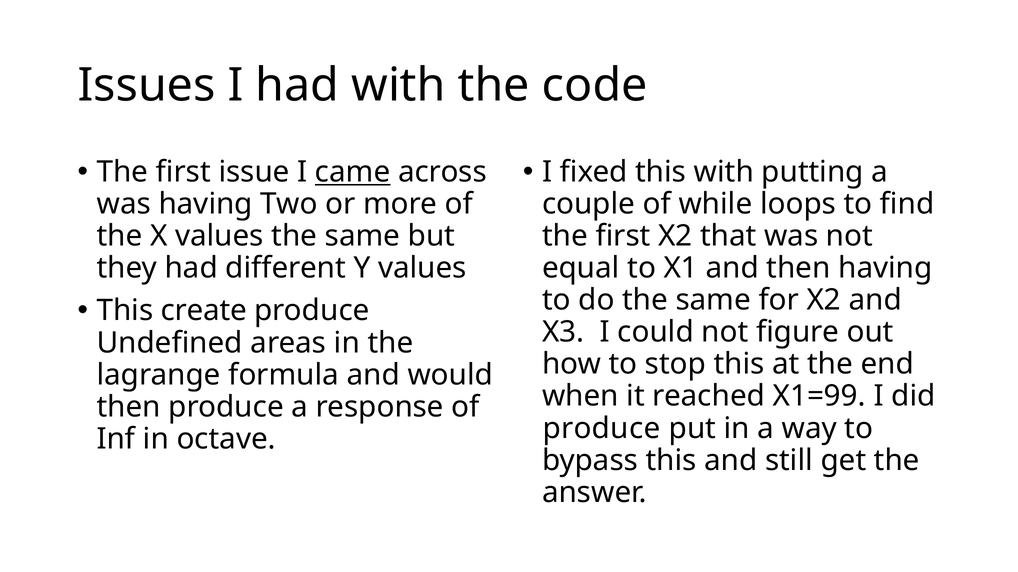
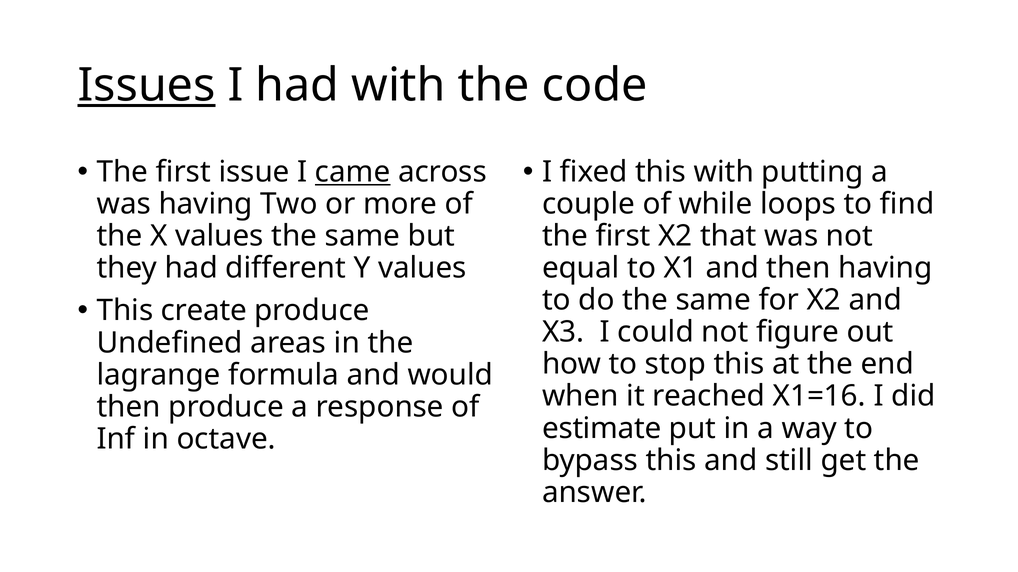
Issues underline: none -> present
X1=99: X1=99 -> X1=16
produce at (601, 429): produce -> estimate
